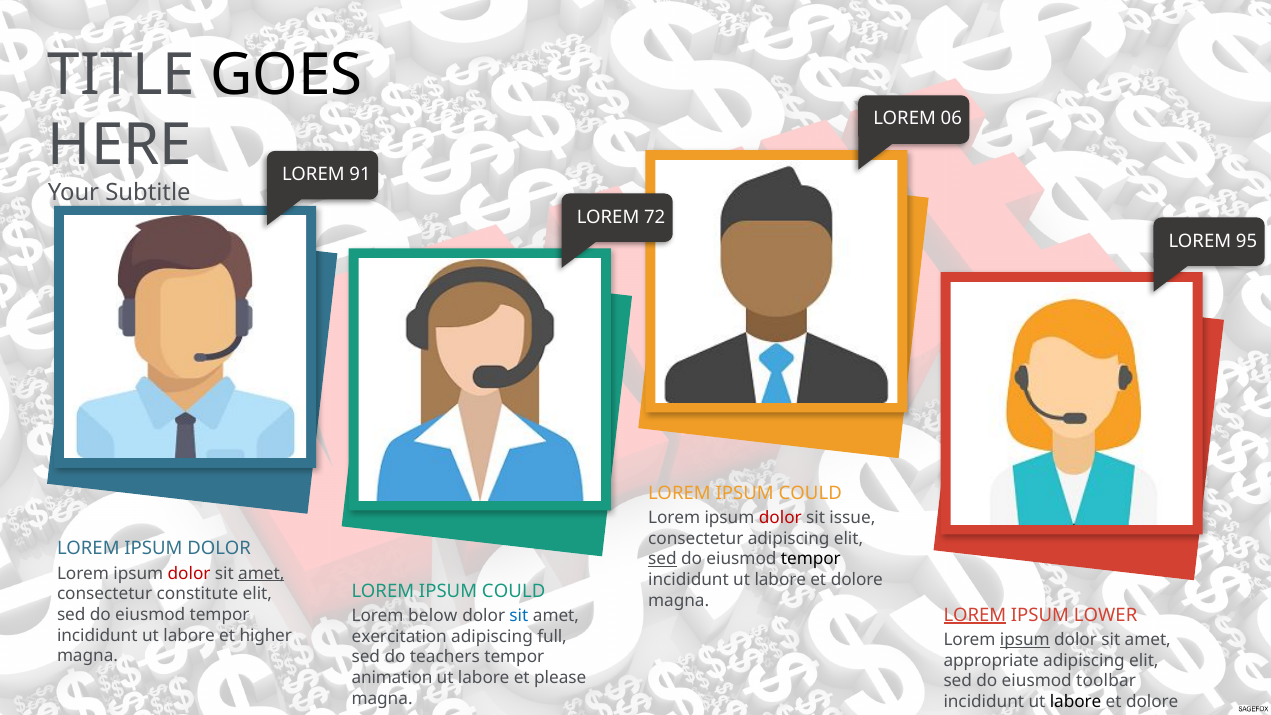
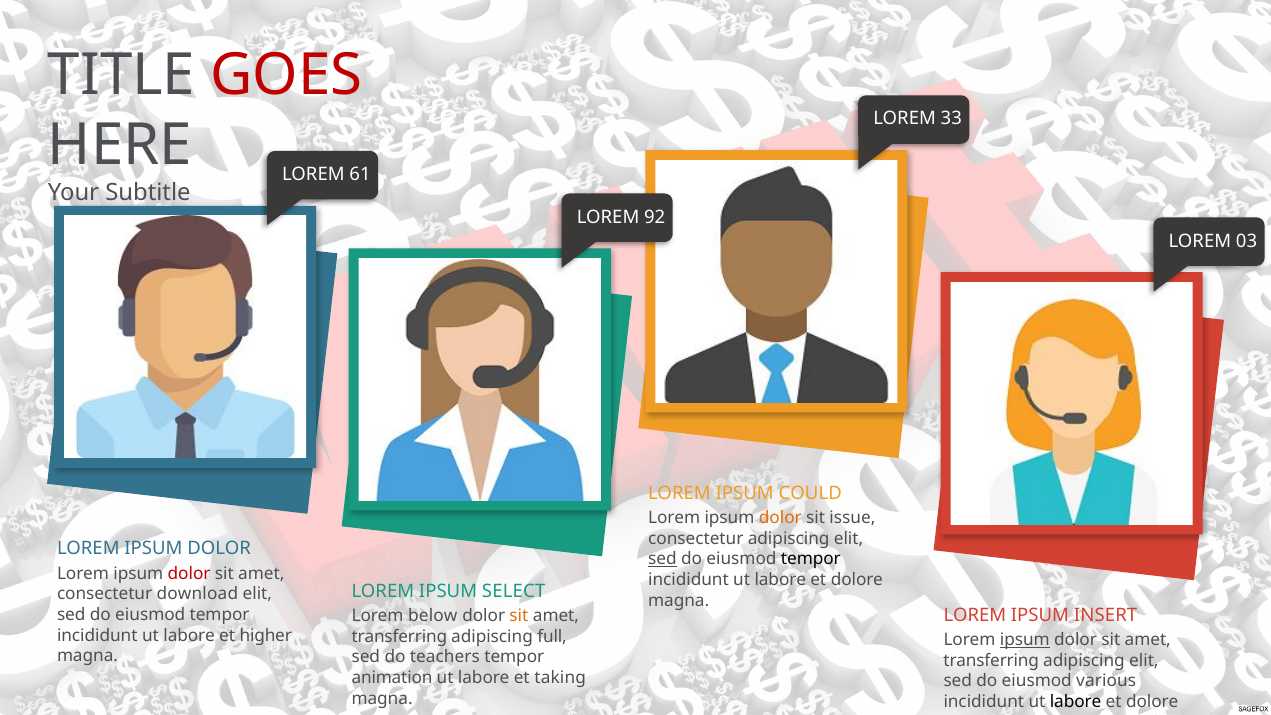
GOES colour: black -> red
06: 06 -> 33
91: 91 -> 61
72: 72 -> 92
95: 95 -> 03
dolor at (780, 518) colour: red -> orange
amet at (261, 573) underline: present -> none
COULD at (514, 591): COULD -> SELECT
constitute: constitute -> download
LOREM at (975, 615) underline: present -> none
LOWER: LOWER -> INSERT
sit at (519, 616) colour: blue -> orange
exercitation at (399, 637): exercitation -> transferring
appropriate at (991, 660): appropriate -> transferring
please: please -> taking
toolbar: toolbar -> various
